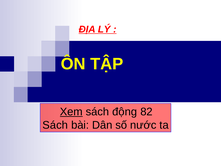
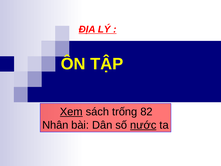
động: động -> trống
Sách at (55, 125): Sách -> Nhân
nước underline: none -> present
